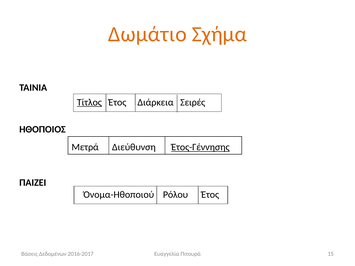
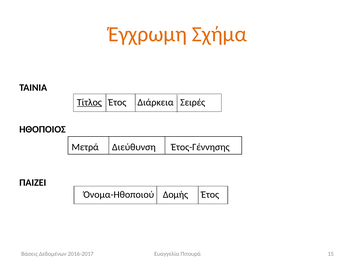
Δωμάτιο: Δωμάτιο -> Έγχρωμη
Έτος-Γέννησης underline: present -> none
Ρόλου: Ρόλου -> Δομής
